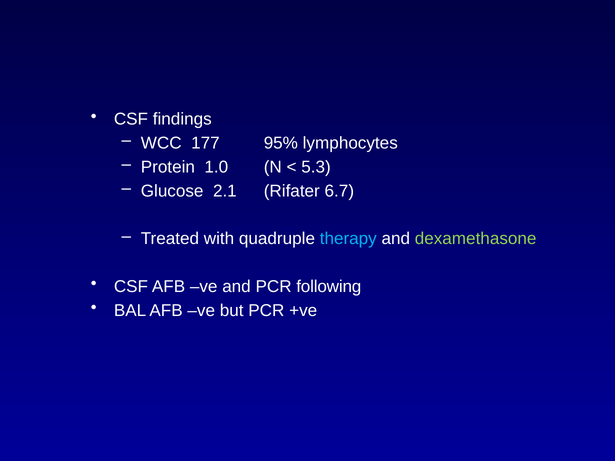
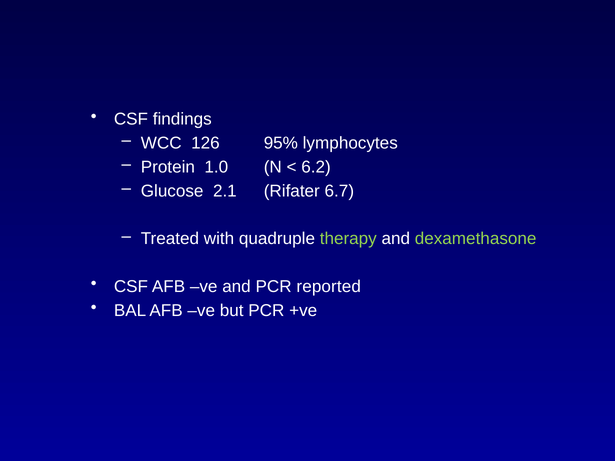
177: 177 -> 126
5.3: 5.3 -> 6.2
therapy colour: light blue -> light green
following: following -> reported
